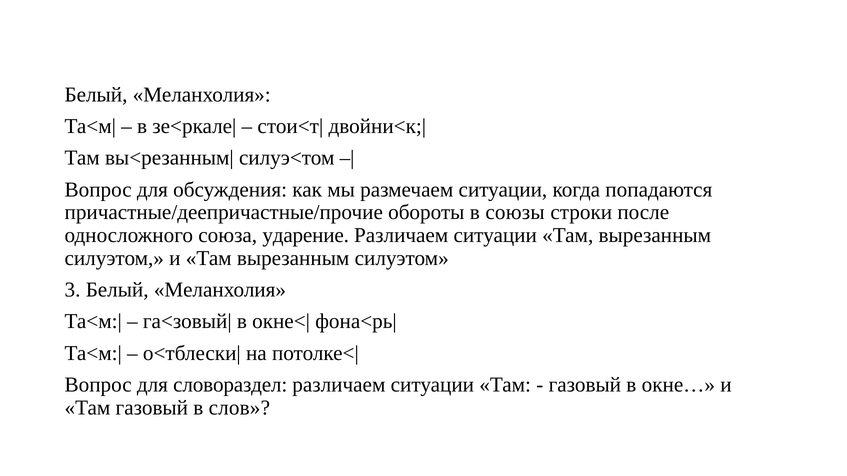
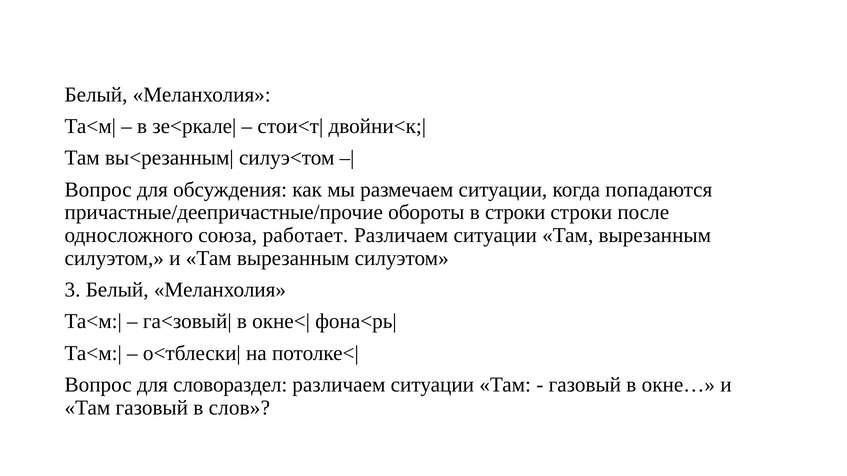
в союзы: союзы -> строки
ударение: ударение -> работает
